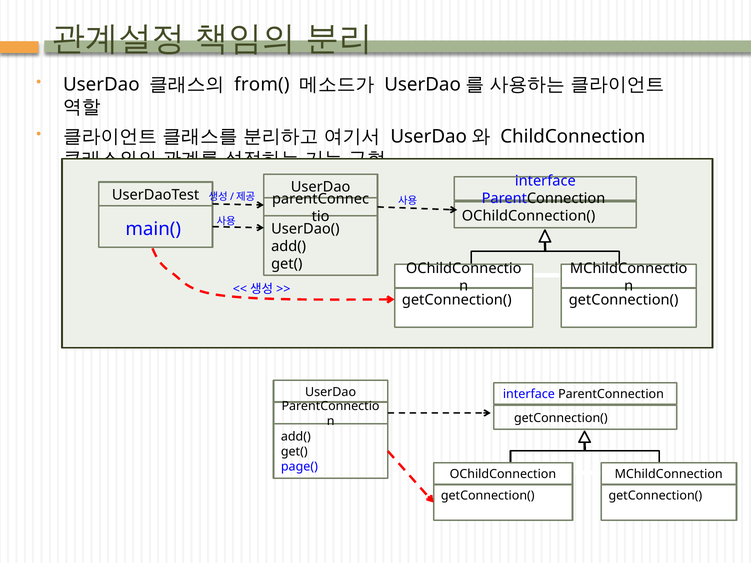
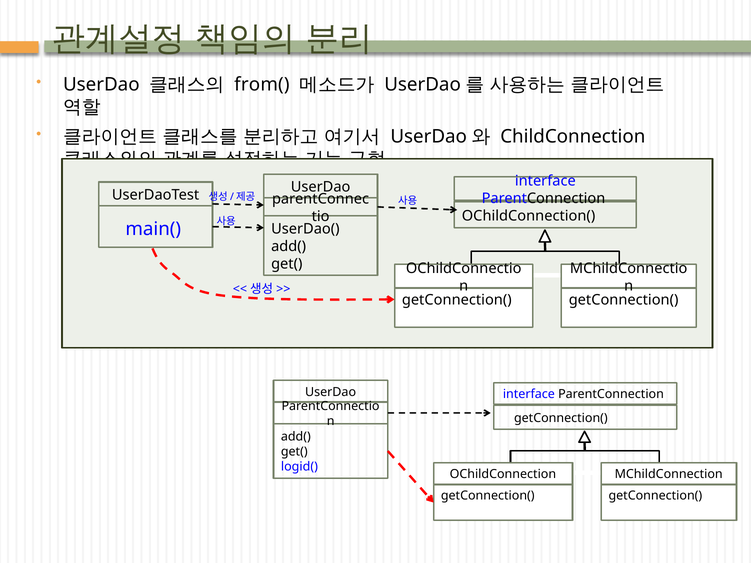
page(: page( -> logid(
